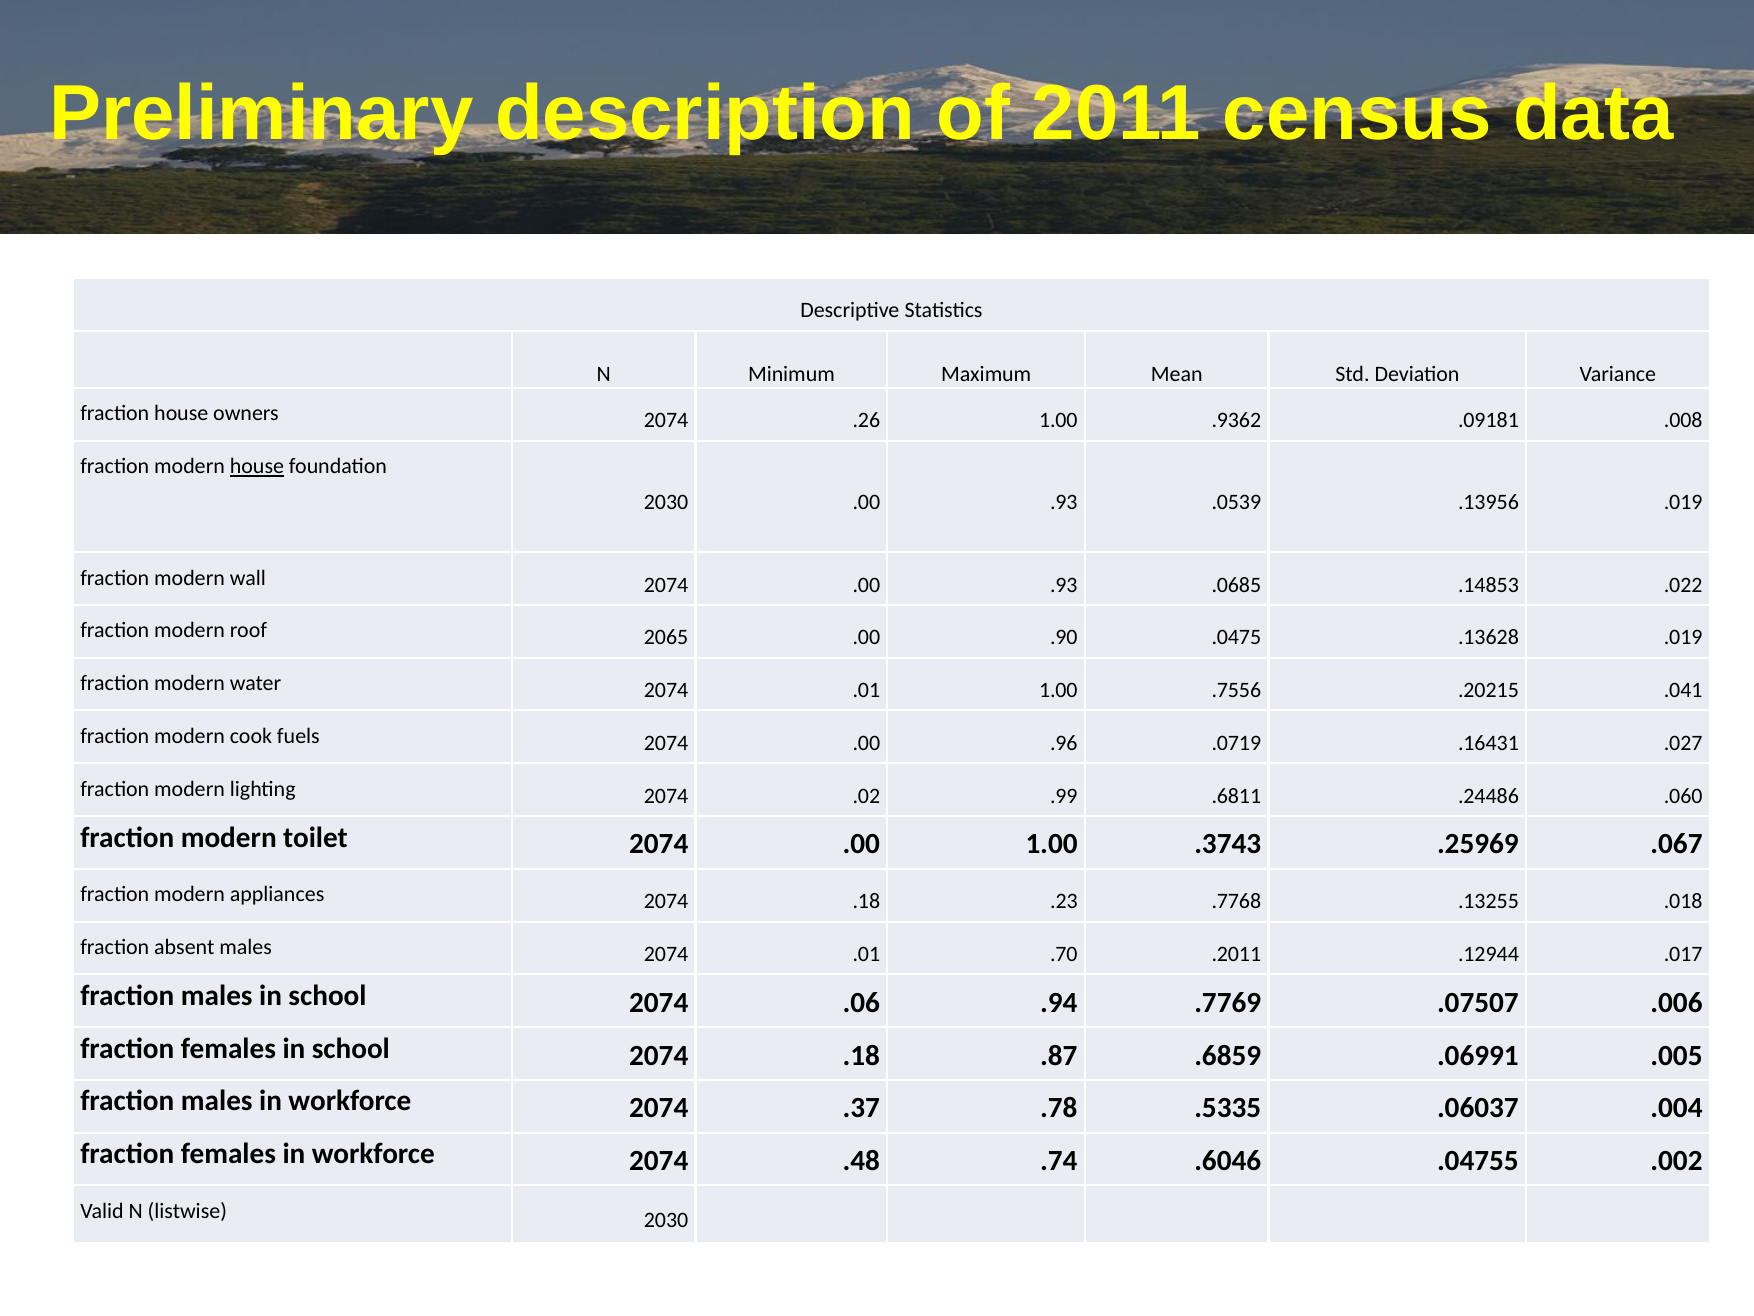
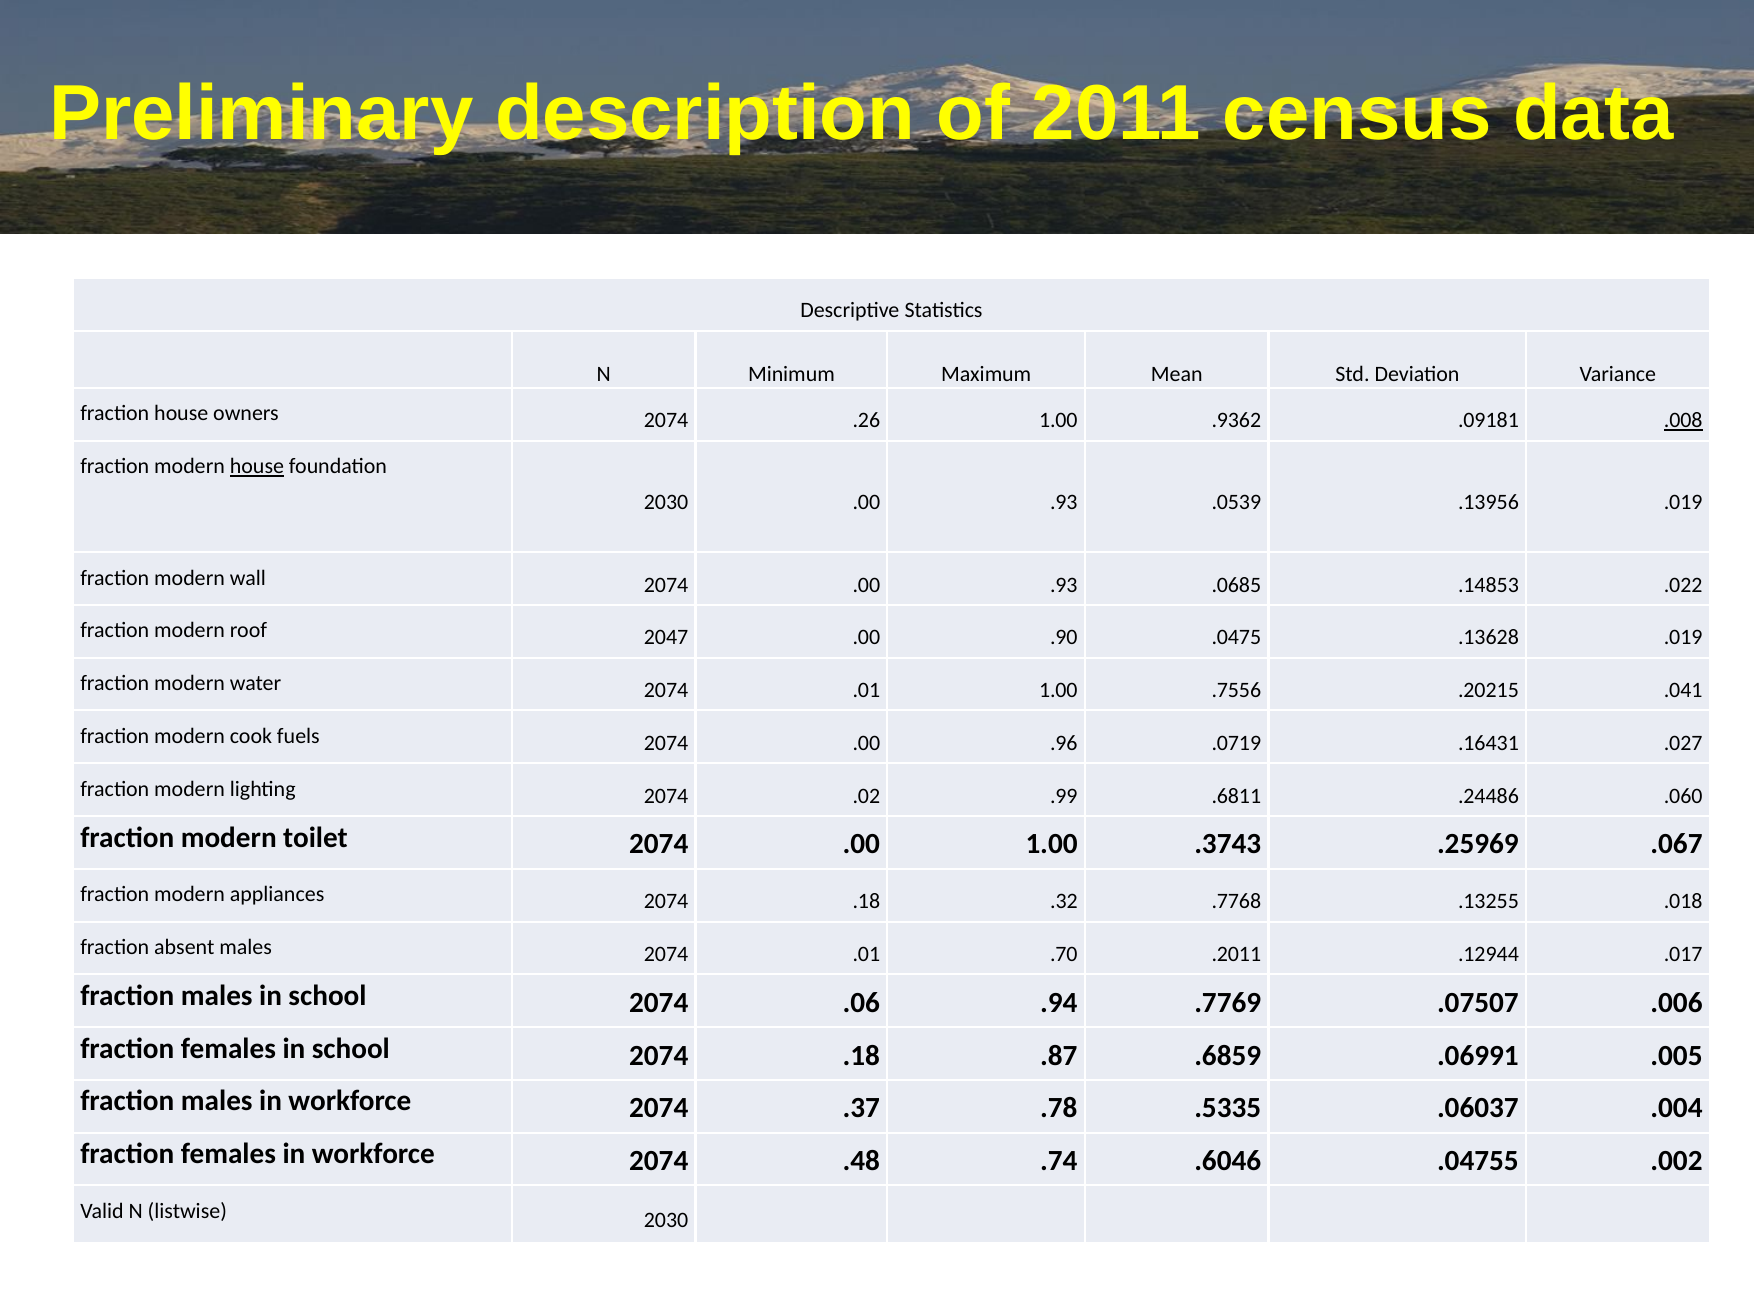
.008 underline: none -> present
2065: 2065 -> 2047
.23: .23 -> .32
